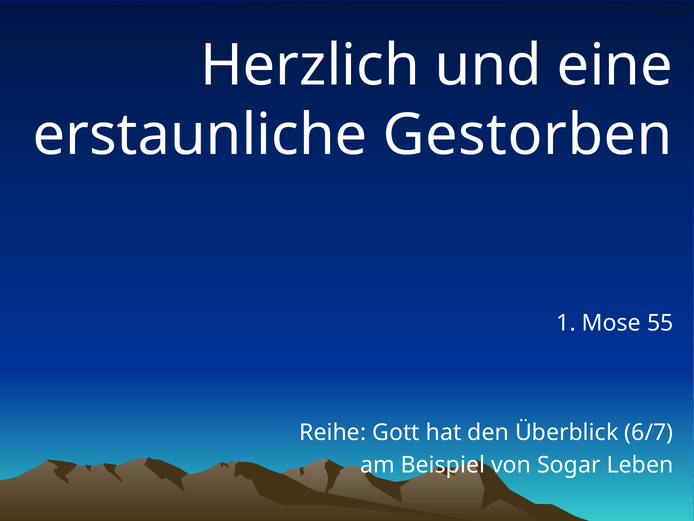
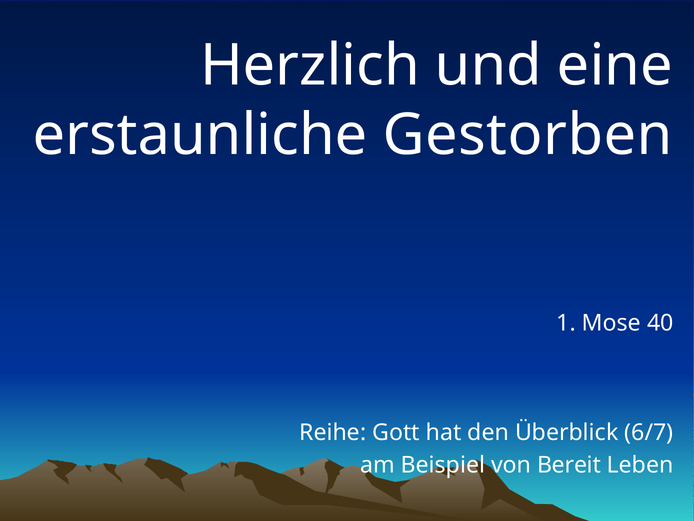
55: 55 -> 40
Sogar: Sogar -> Bereit
